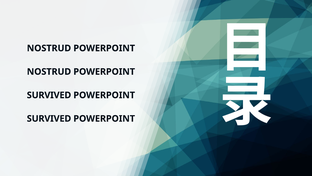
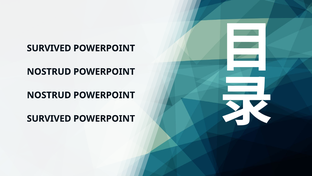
NOSTRUD at (49, 48): NOSTRUD -> SURVIVED
SURVIVED at (49, 95): SURVIVED -> NOSTRUD
